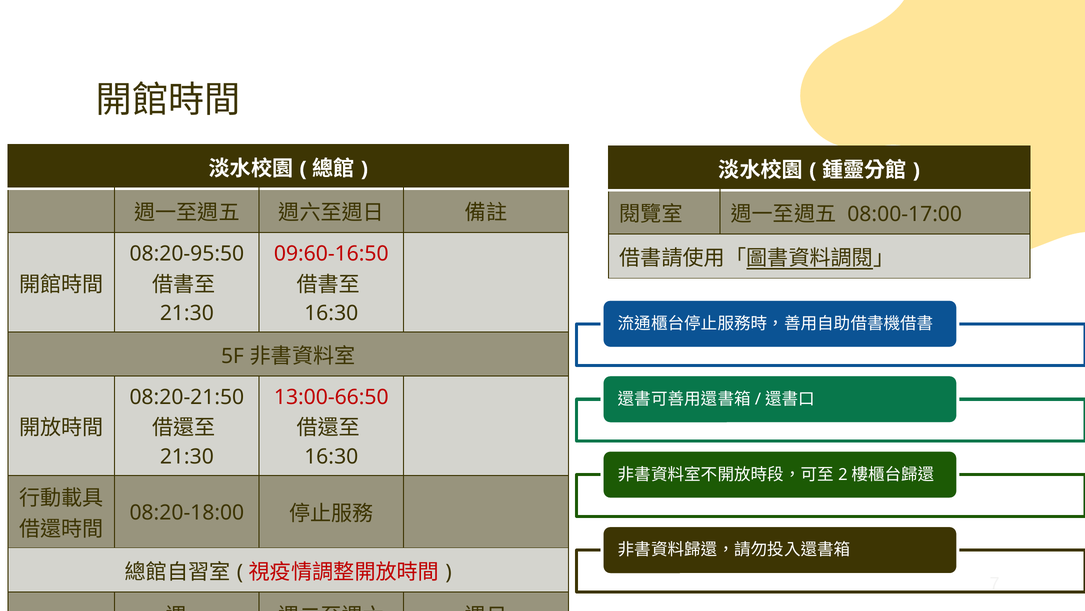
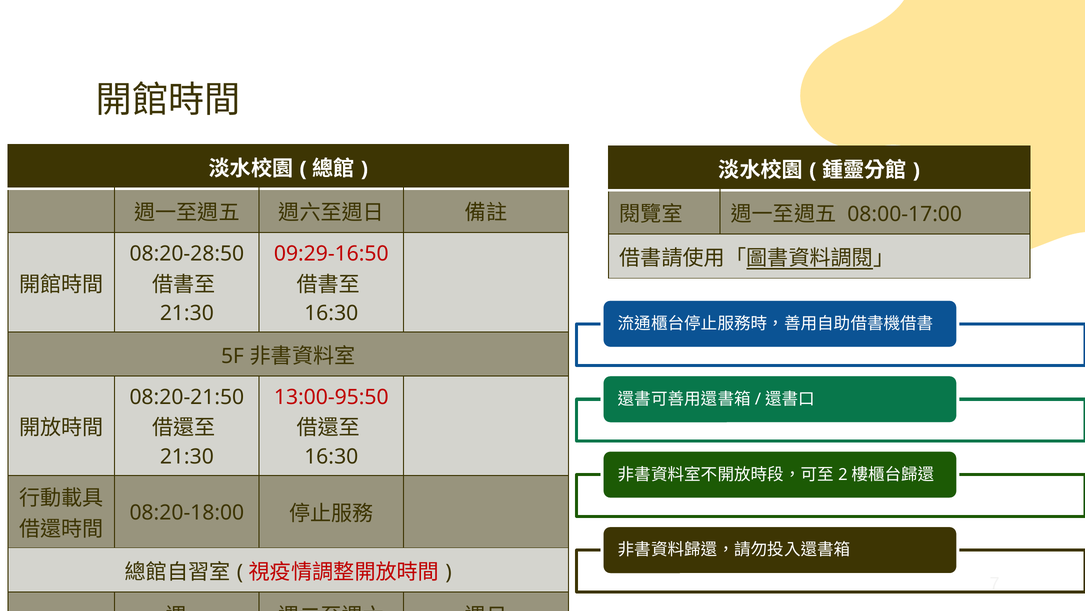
08:20-95:50: 08:20-95:50 -> 08:20-28:50
09:60-16:50: 09:60-16:50 -> 09:29-16:50
13:00-66:50: 13:00-66:50 -> 13:00-95:50
